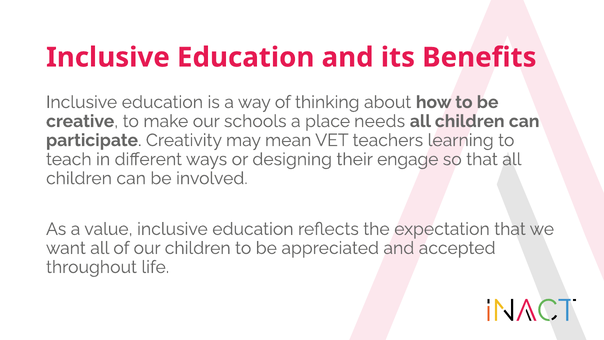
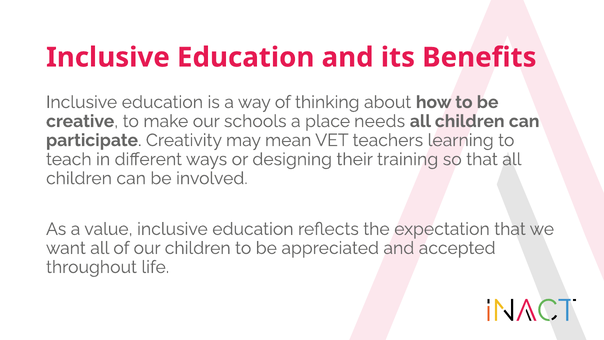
engage: engage -> training
